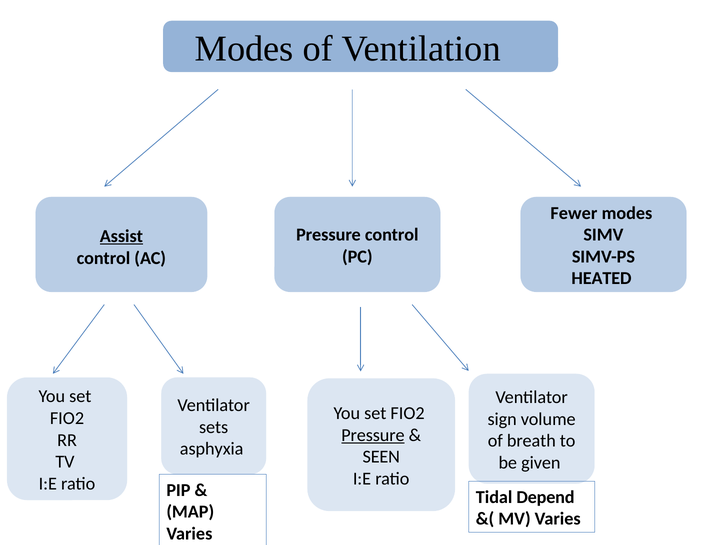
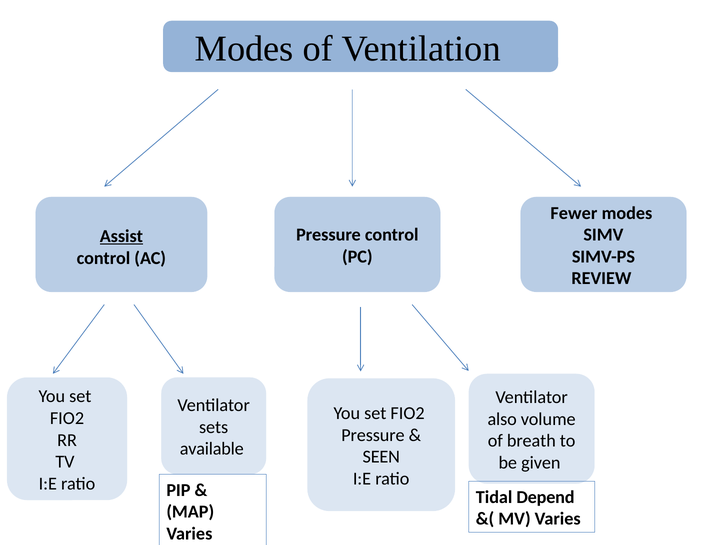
HEATED: HEATED -> REVIEW
sign: sign -> also
Pressure at (373, 435) underline: present -> none
asphyxia: asphyxia -> available
